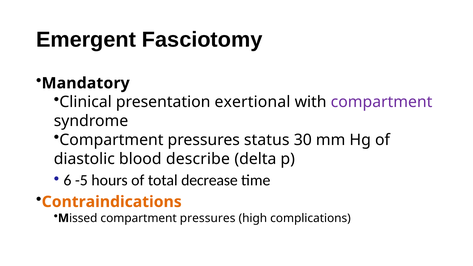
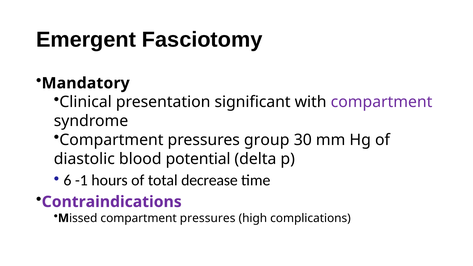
exertional: exertional -> significant
status: status -> group
describe: describe -> potential
-5: -5 -> -1
Contraindications colour: orange -> purple
